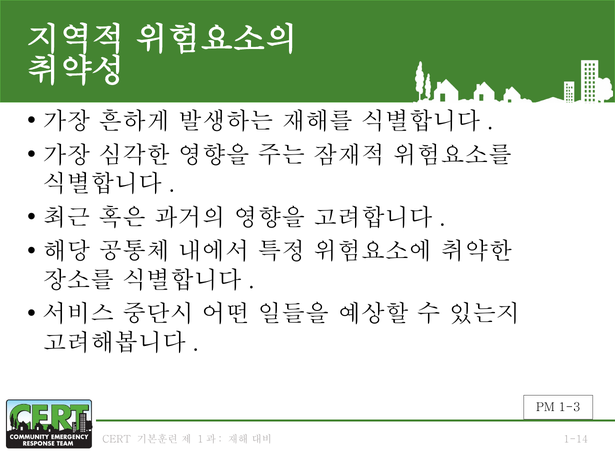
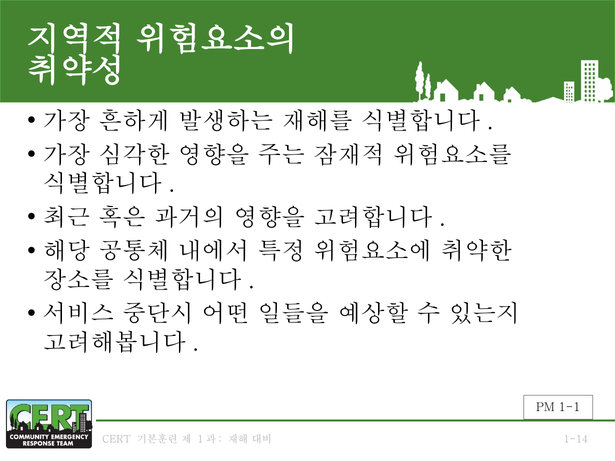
1-3: 1-3 -> 1-1
